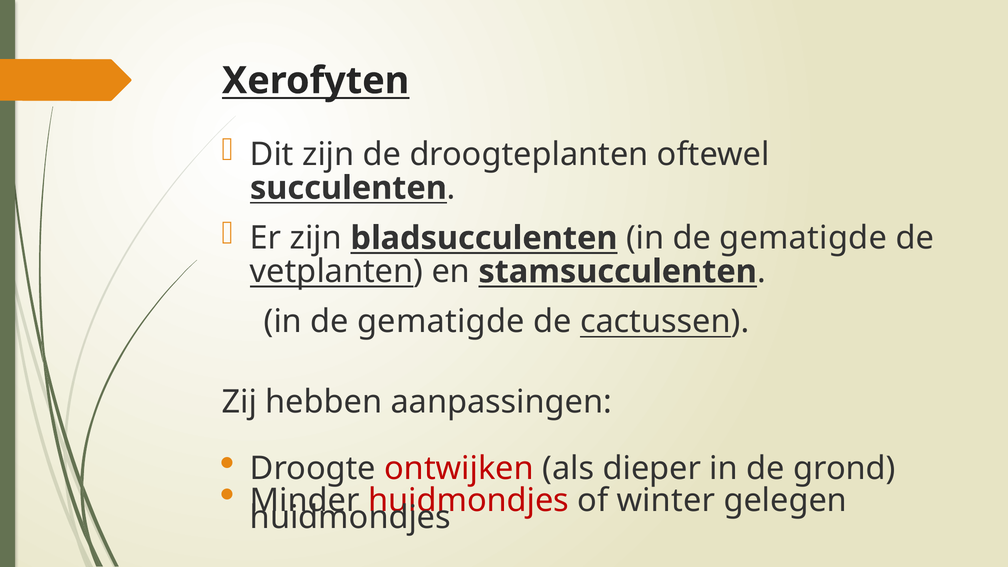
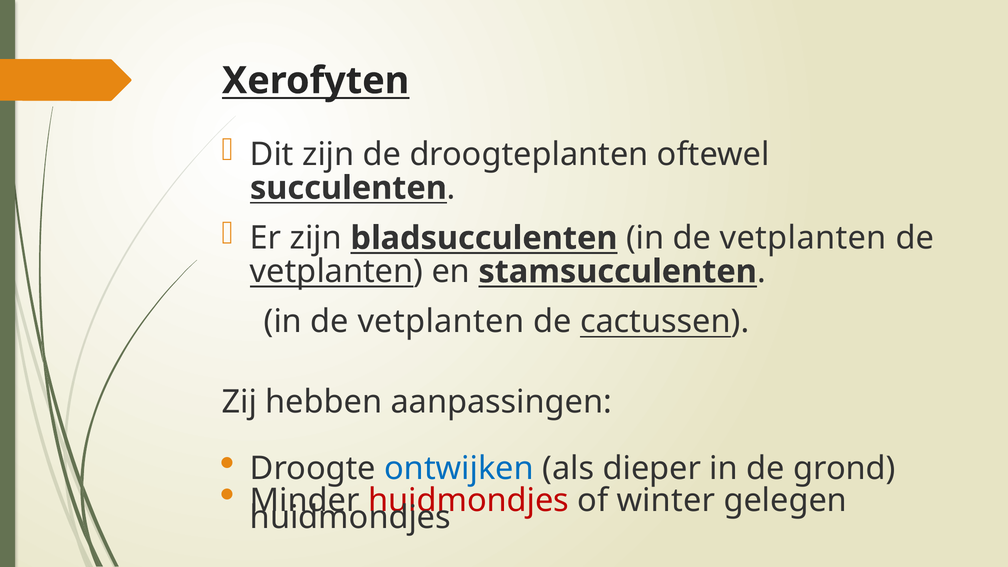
bladsucculenten in de gematigde: gematigde -> vetplanten
gematigde at (441, 322): gematigde -> vetplanten
ontwijken colour: red -> blue
